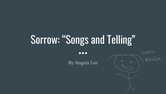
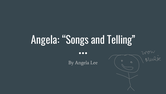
Sorrow at (45, 40): Sorrow -> Angela
